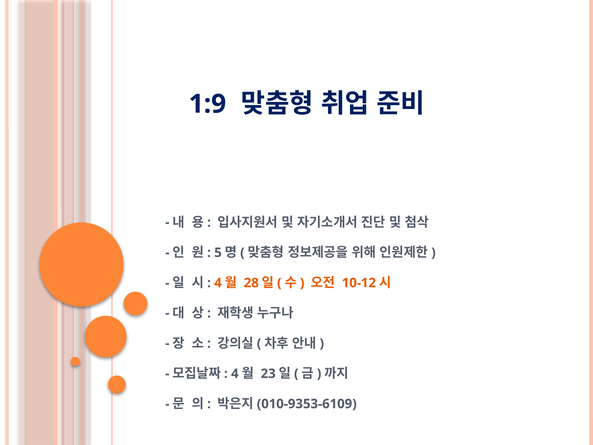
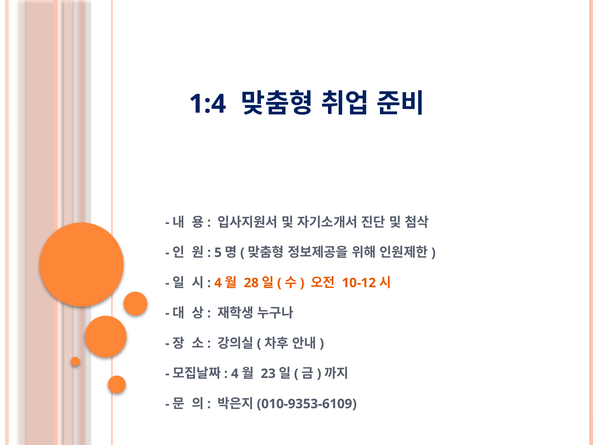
1:9: 1:9 -> 1:4
